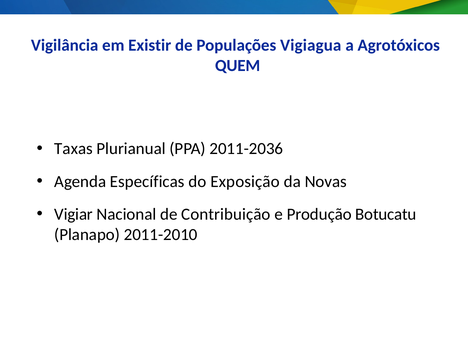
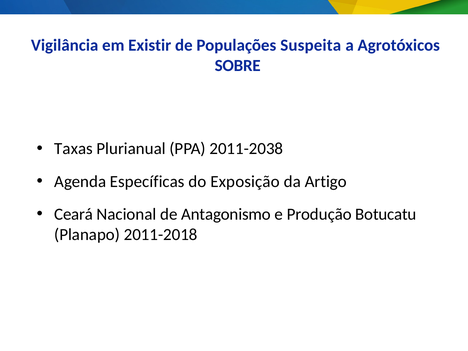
Vigiagua: Vigiagua -> Suspeita
QUEM: QUEM -> SOBRE
2011-2036: 2011-2036 -> 2011-2038
Novas: Novas -> Artigo
Vigiar: Vigiar -> Ceará
Contribuição: Contribuição -> Antagonismo
2011-2010: 2011-2010 -> 2011-2018
